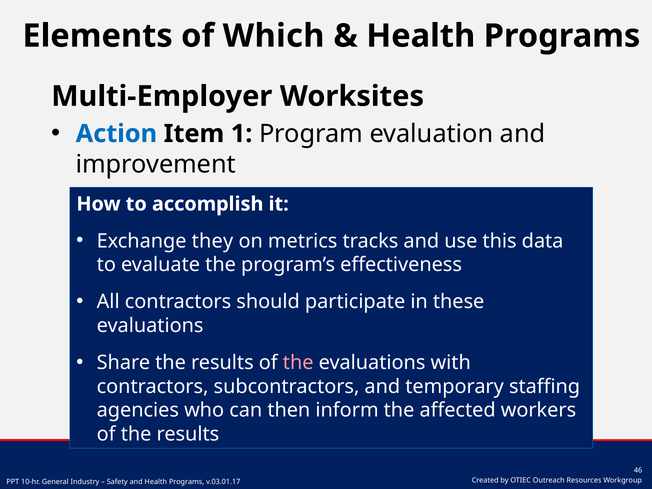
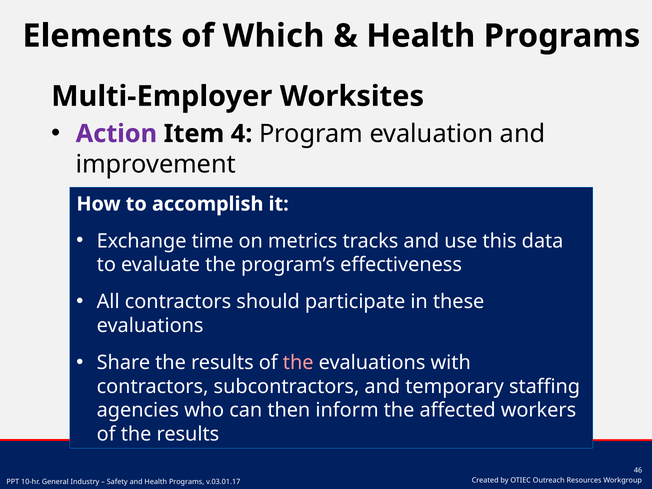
Action colour: blue -> purple
1: 1 -> 4
they: they -> time
